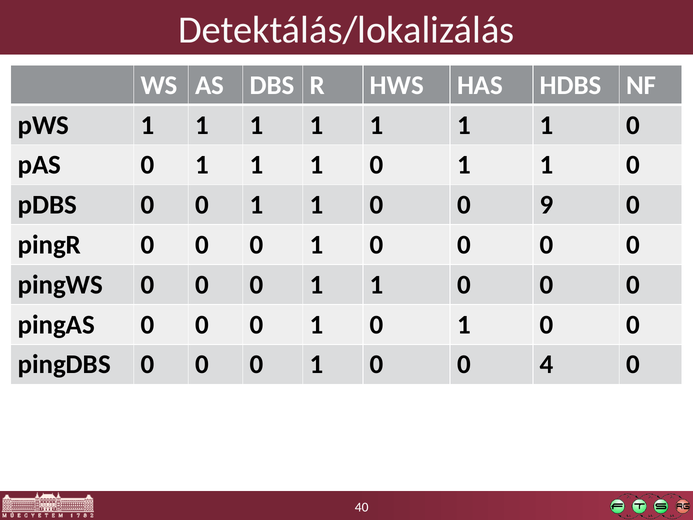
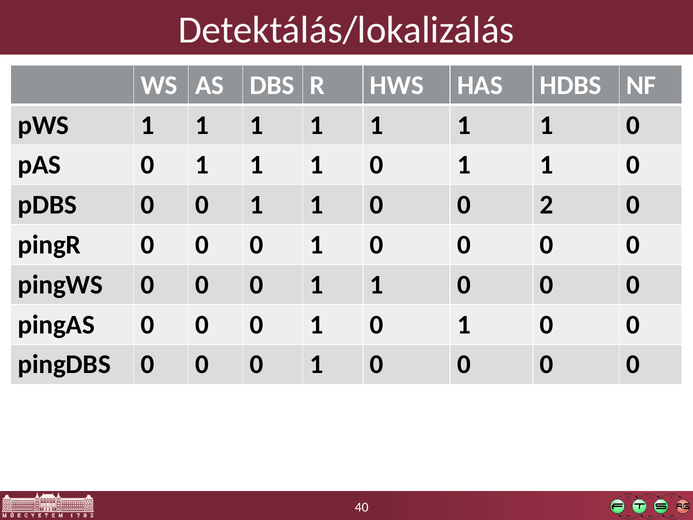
9: 9 -> 2
4 at (547, 364): 4 -> 0
